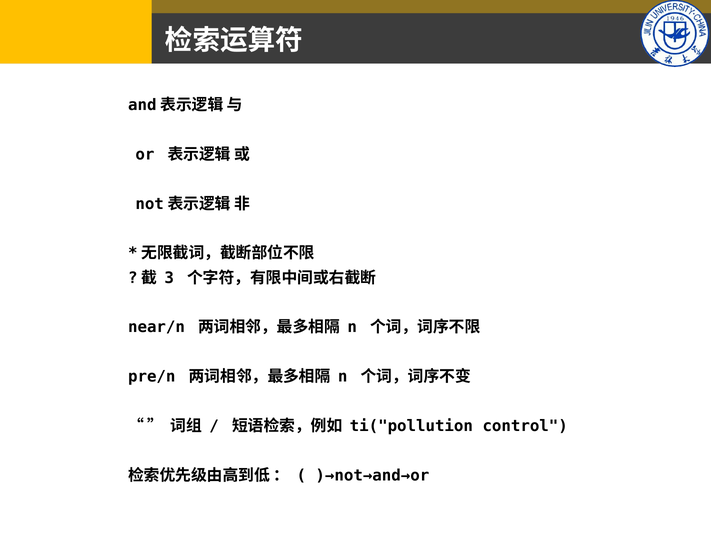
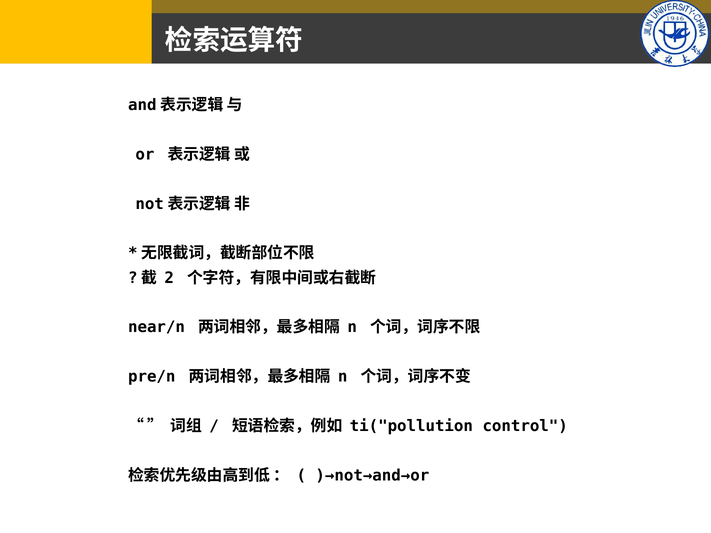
3: 3 -> 2
